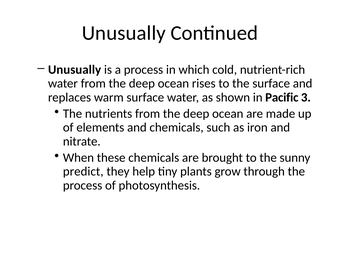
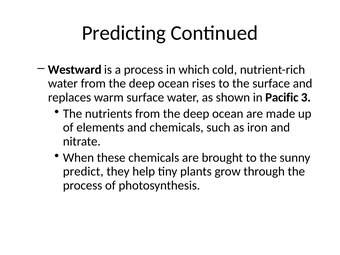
Unusually at (124, 33): Unusually -> Predicting
Unusually at (75, 70): Unusually -> Westward
